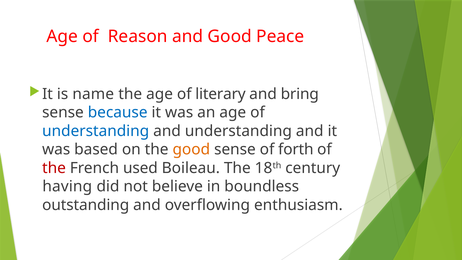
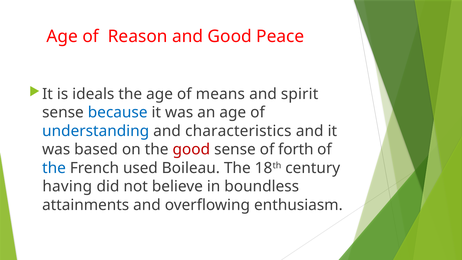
name: name -> ideals
literary: literary -> means
bring: bring -> spirit
and understanding: understanding -> characteristics
good at (191, 149) colour: orange -> red
the at (54, 168) colour: red -> blue
outstanding: outstanding -> attainments
